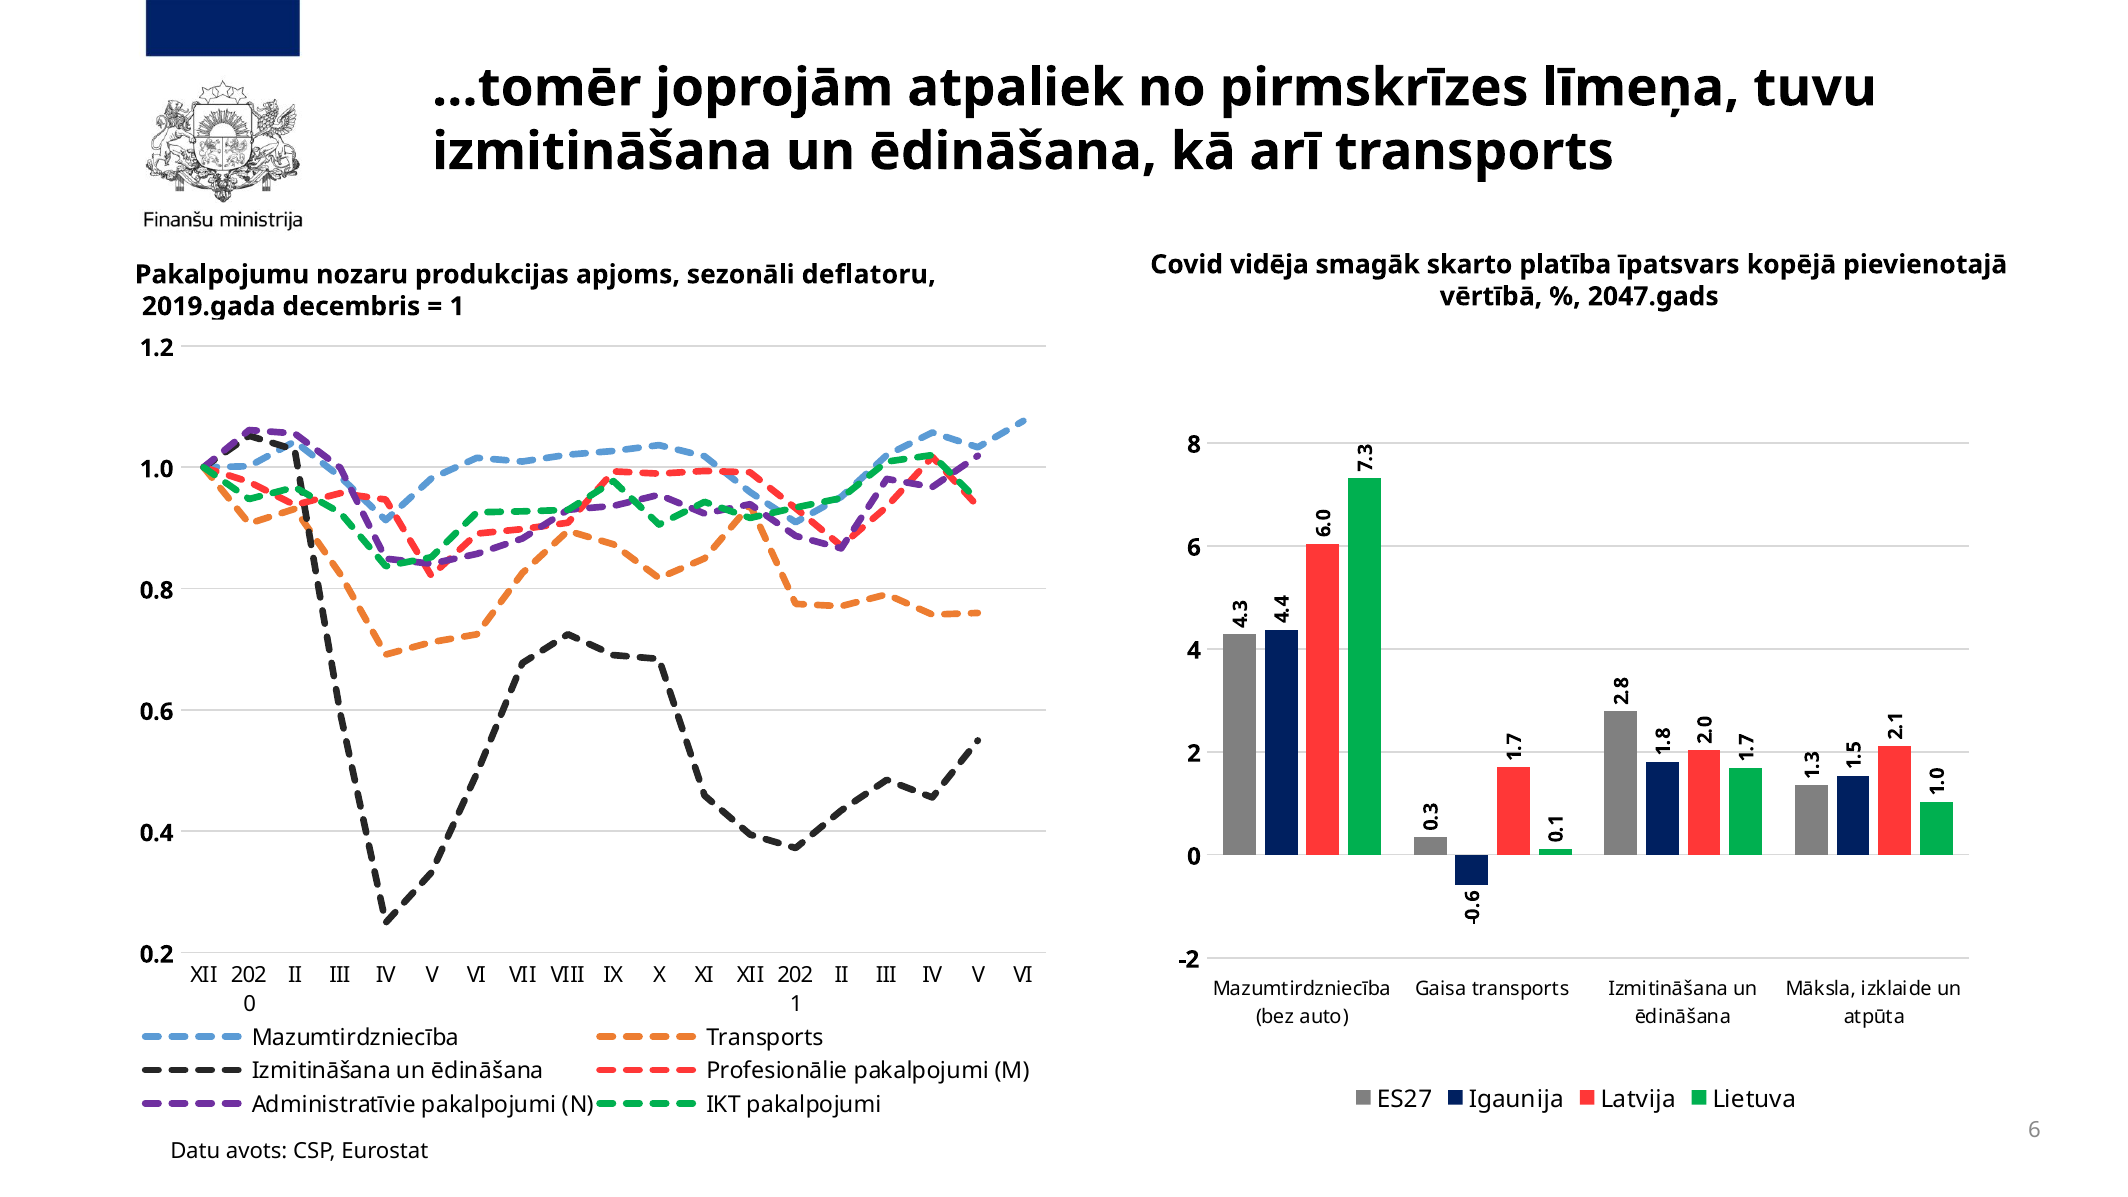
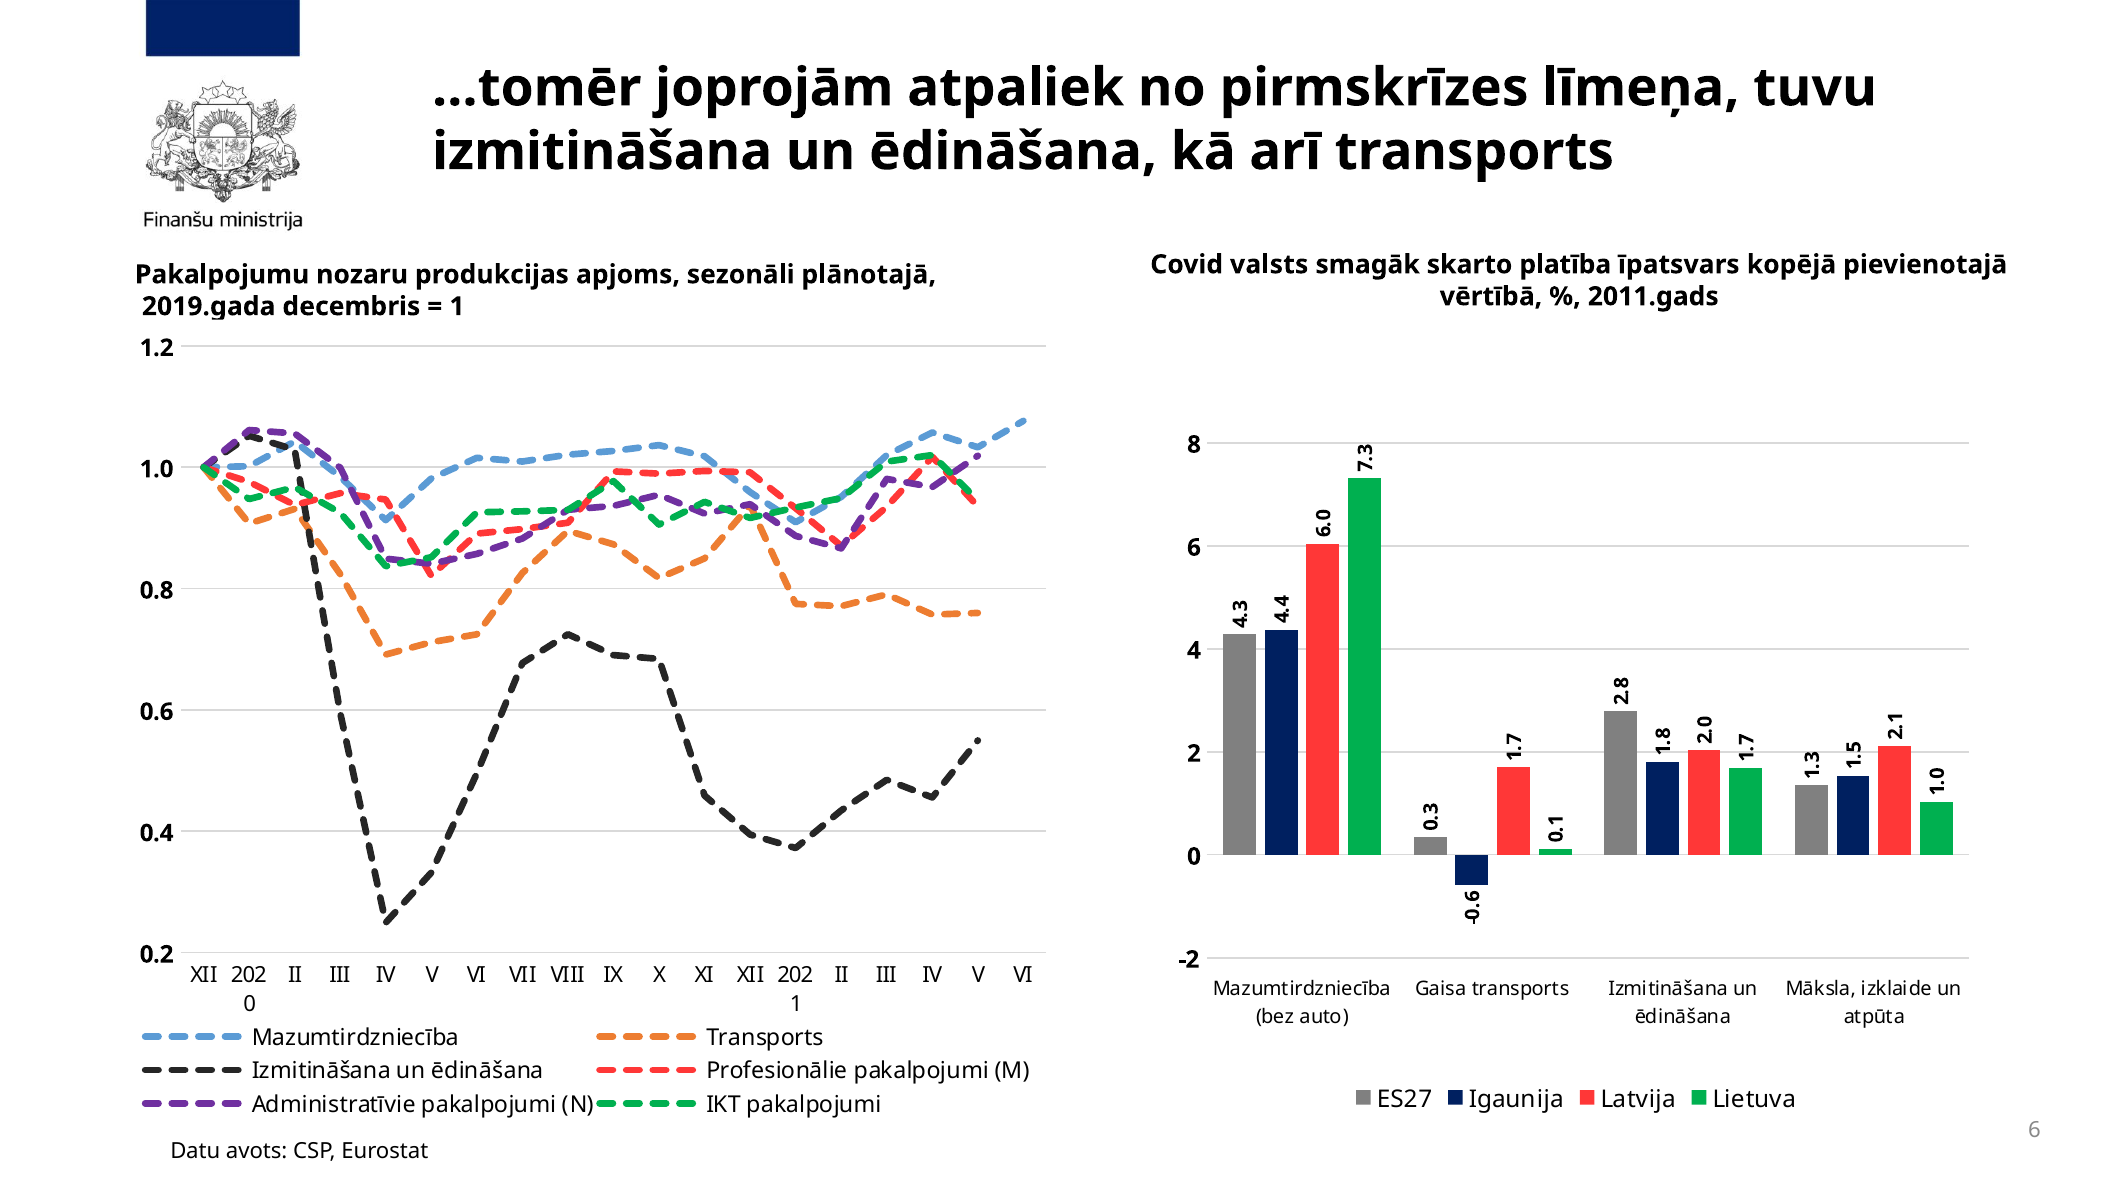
vidēja: vidēja -> valsts
deflatoru: deflatoru -> plānotajā
2047.gads: 2047.gads -> 2011.gads
